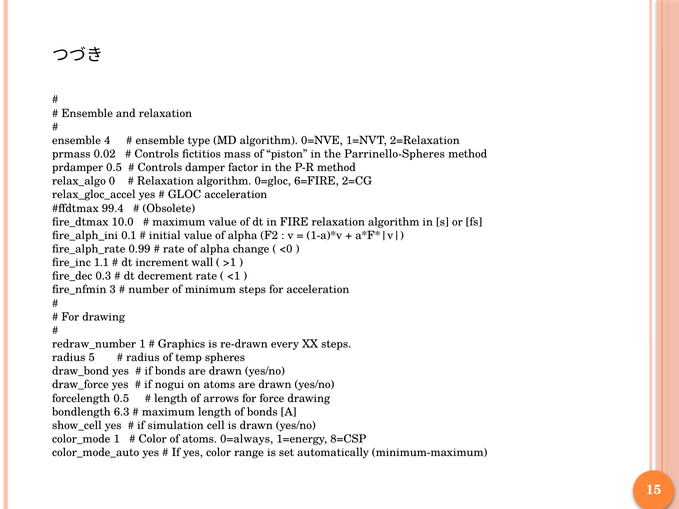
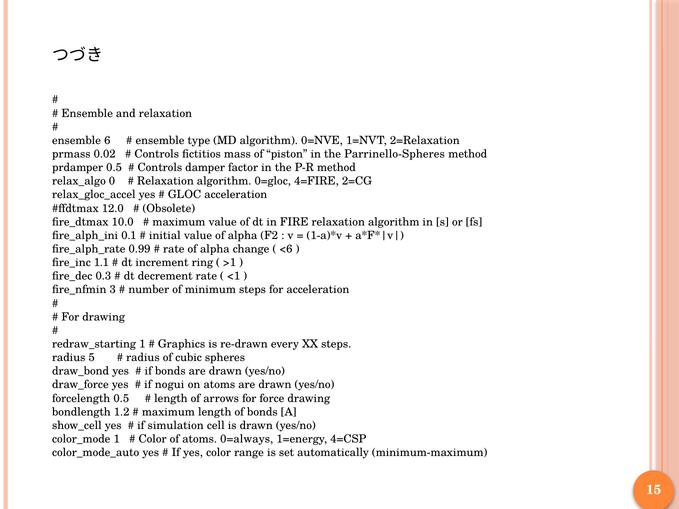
4: 4 -> 6
6=FIRE: 6=FIRE -> 4=FIRE
99.4: 99.4 -> 12.0
<0: <0 -> <6
wall: wall -> ring
redraw_number: redraw_number -> redraw_starting
temp: temp -> cubic
6.3: 6.3 -> 1.2
8=CSP: 8=CSP -> 4=CSP
